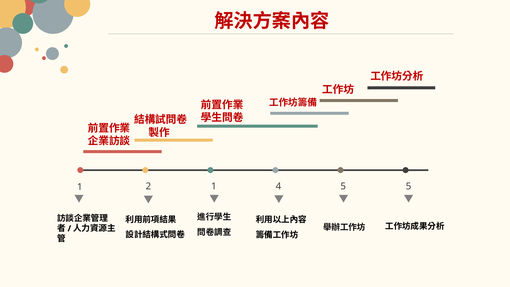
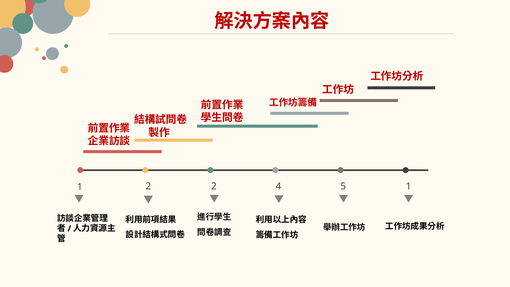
2 1: 1 -> 2
4 5: 5 -> 1
